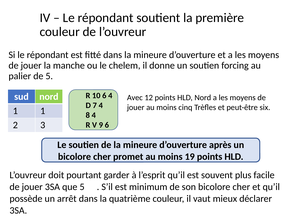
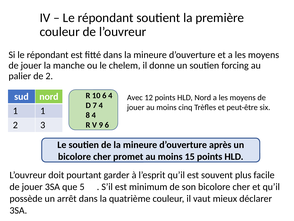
5: 5 -> 2
19: 19 -> 15
